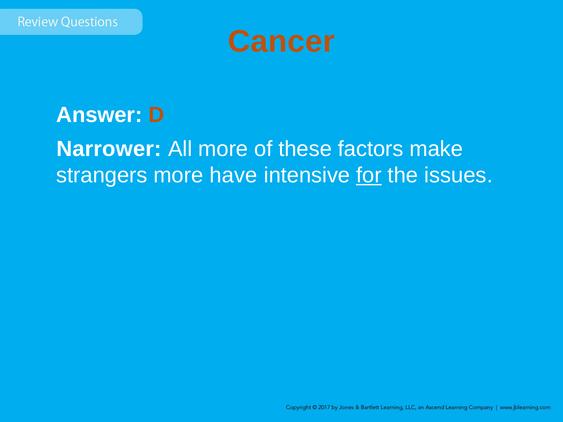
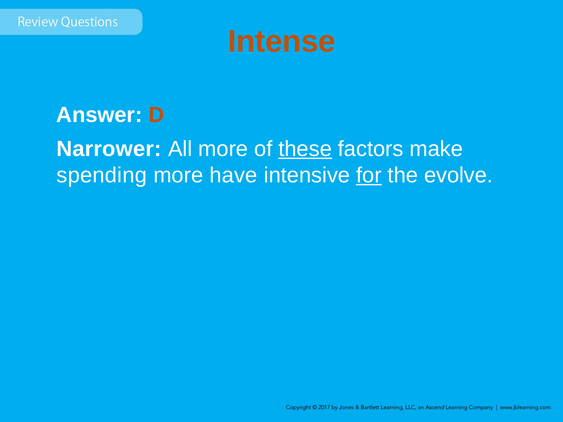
Cancer: Cancer -> Intense
these underline: none -> present
strangers: strangers -> spending
issues: issues -> evolve
